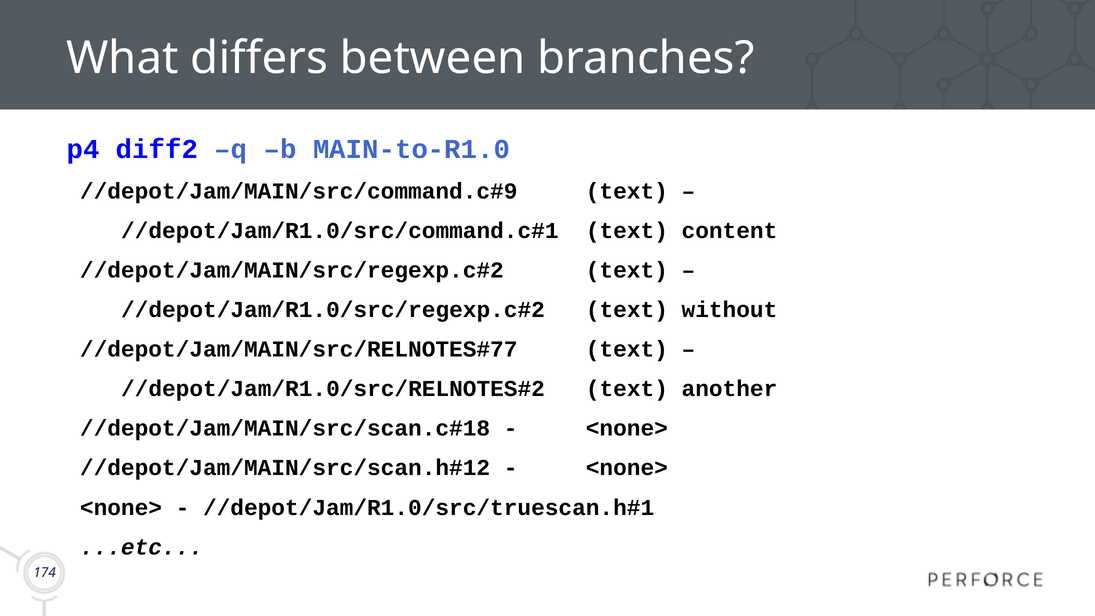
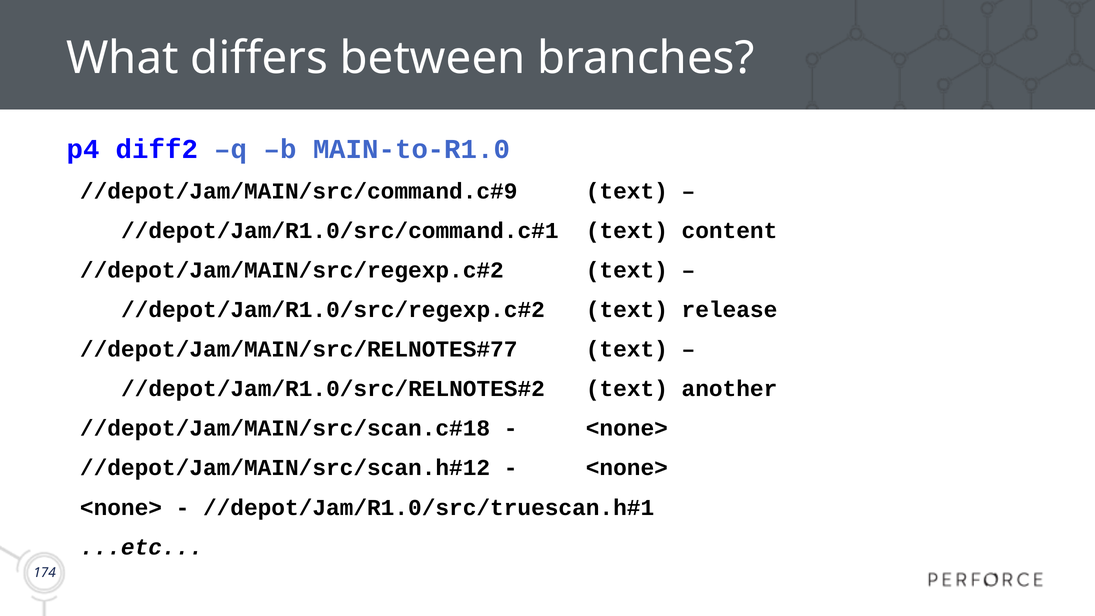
without: without -> release
